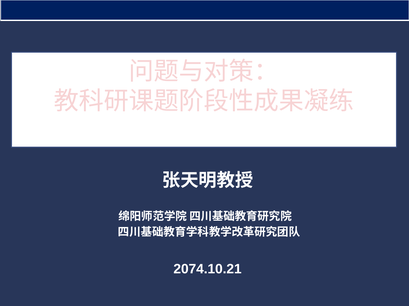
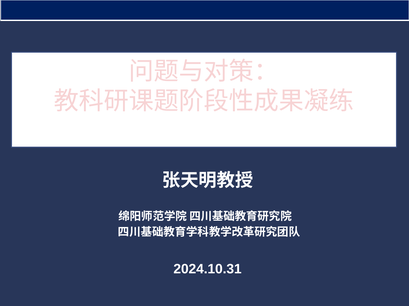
2074.10.21: 2074.10.21 -> 2024.10.31
